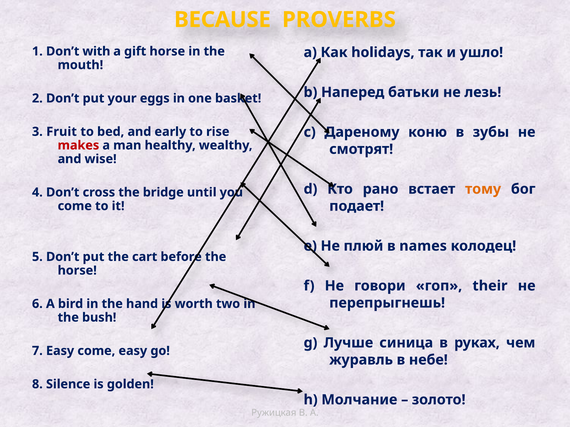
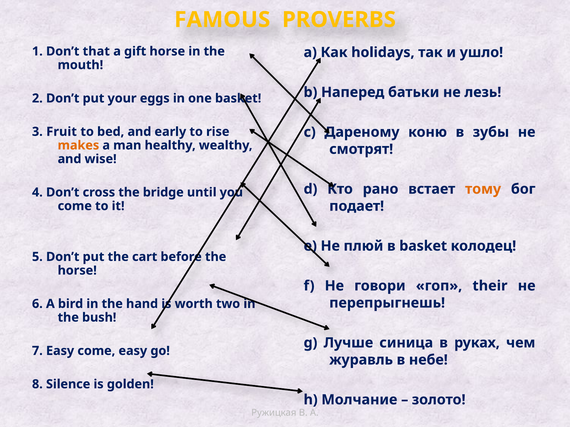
BECAUSE: BECAUSE -> FAMOUS
with: with -> that
makes colour: red -> orange
в names: names -> basket
